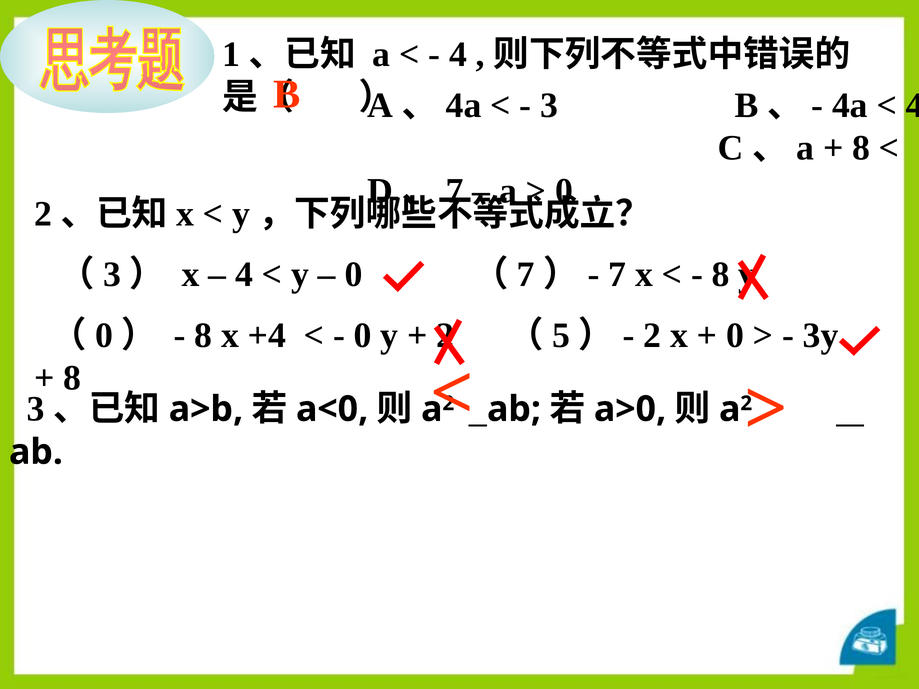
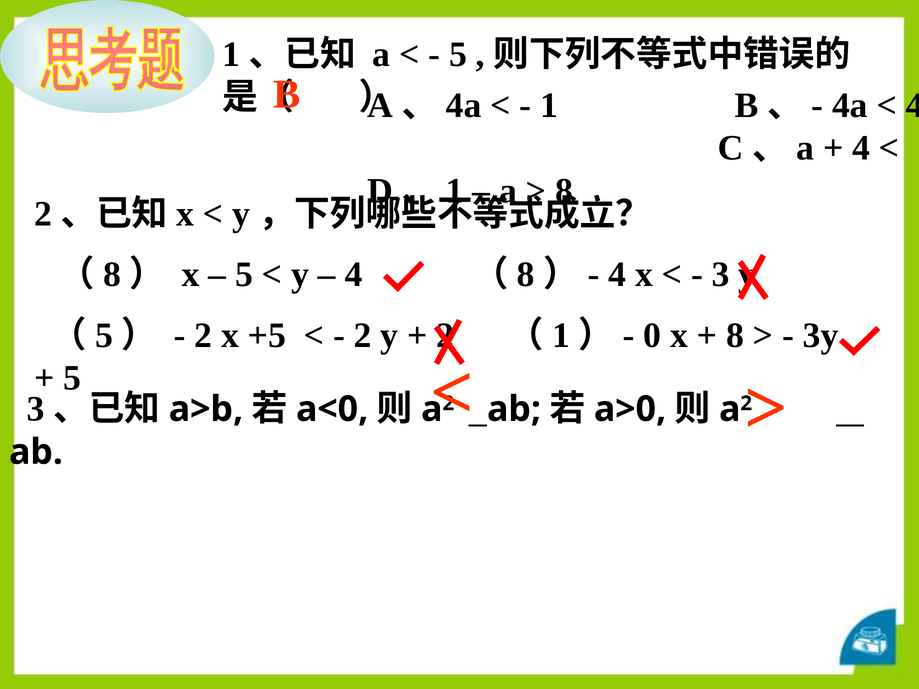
4 at (458, 55): 4 -> 5
3 at (549, 105): 3 -> 1
8 at (861, 148): 8 -> 4
7 at (455, 191): 7 -> 1
0 at (564, 191): 0 -> 8
3 at (112, 275): 3 -> 8
4 at (244, 275): 4 -> 5
0 at (353, 275): 0 -> 4
7 at (526, 275): 7 -> 8
7 at (617, 275): 7 -> 4
8 at (721, 275): 8 -> 3
0 at (104, 335): 0 -> 5
8 at (203, 335): 8 -> 2
+4: +4 -> +5
0 at (363, 335): 0 -> 2
5 at (561, 335): 5 -> 1
2 at (652, 335): 2 -> 0
0 at (735, 335): 0 -> 8
8 at (72, 378): 8 -> 5
